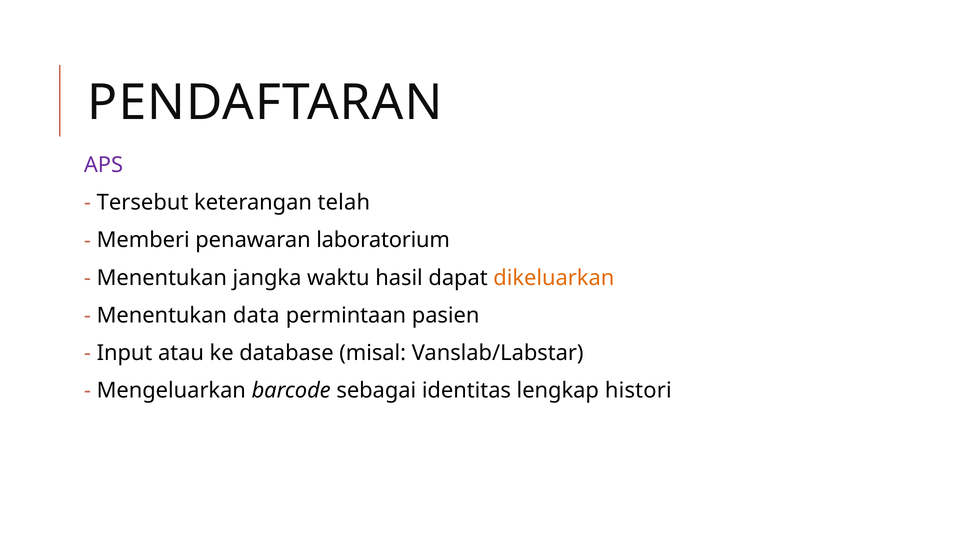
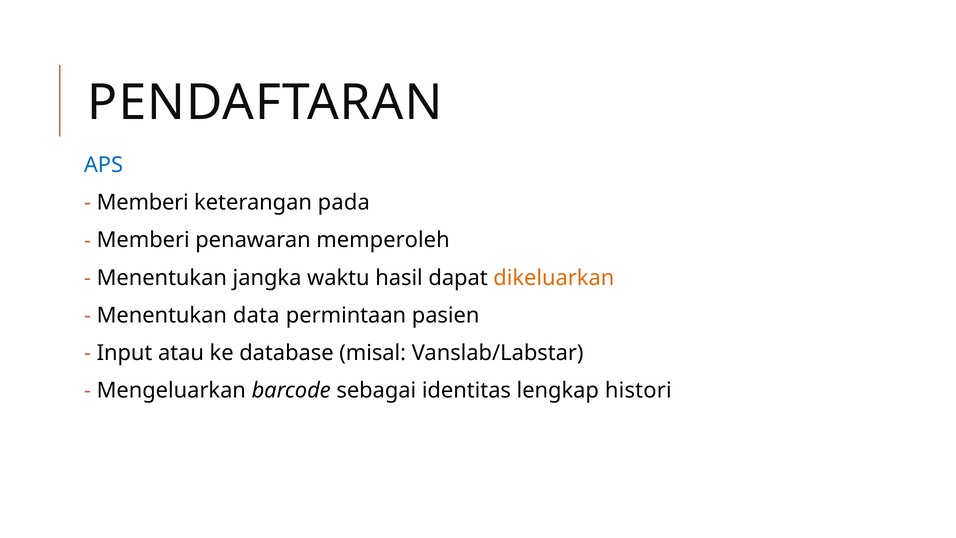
APS colour: purple -> blue
Tersebut at (143, 202): Tersebut -> Memberi
telah: telah -> pada
laboratorium: laboratorium -> memperoleh
